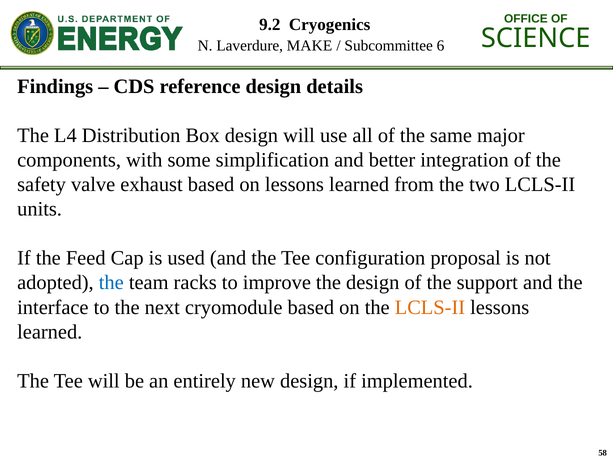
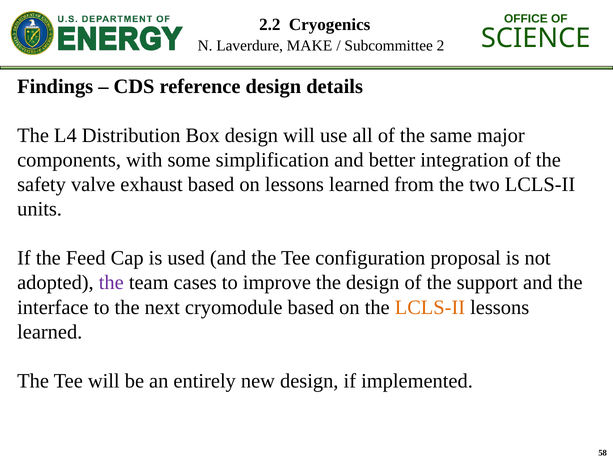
9.2: 9.2 -> 2.2
6: 6 -> 2
the at (111, 283) colour: blue -> purple
racks: racks -> cases
